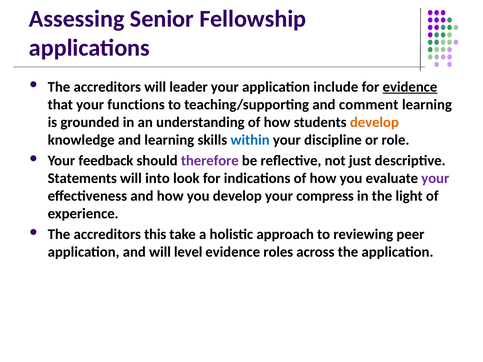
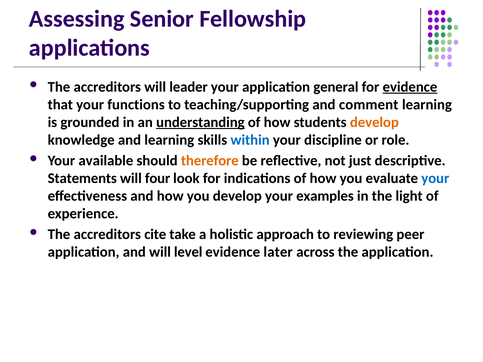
include: include -> general
understanding underline: none -> present
feedback: feedback -> available
therefore colour: purple -> orange
into: into -> four
your at (435, 178) colour: purple -> blue
compress: compress -> examples
this: this -> cite
roles: roles -> later
